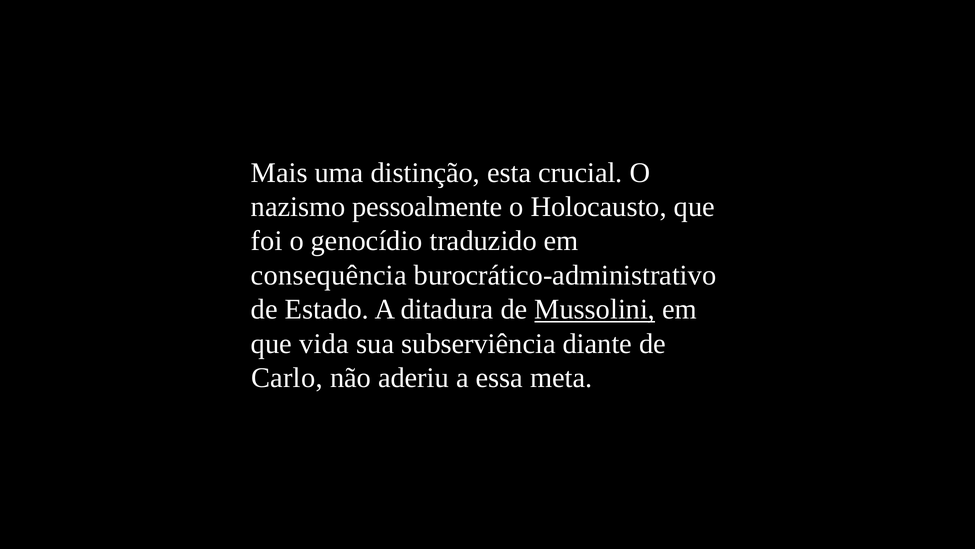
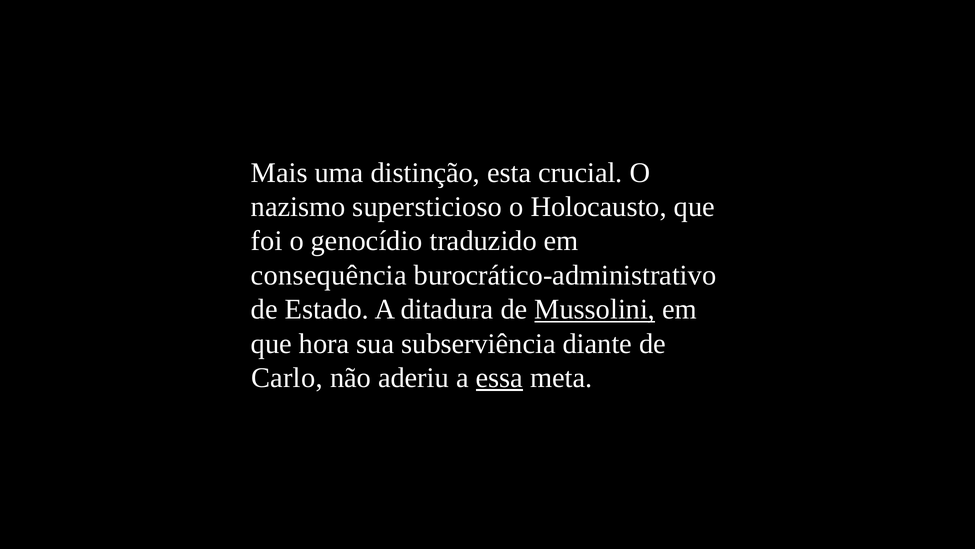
pessoalmente: pessoalmente -> supersticioso
vida: vida -> hora
essa underline: none -> present
